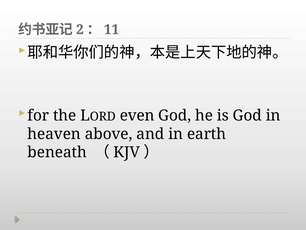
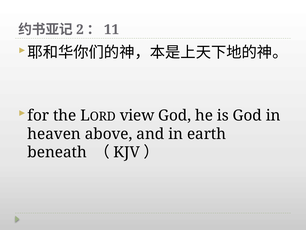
even: even -> view
